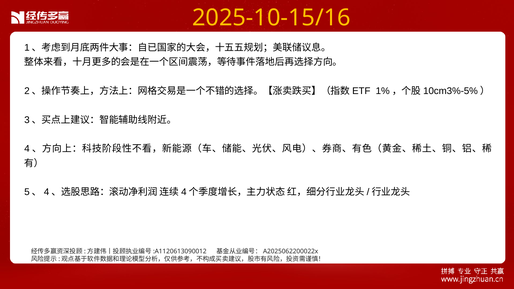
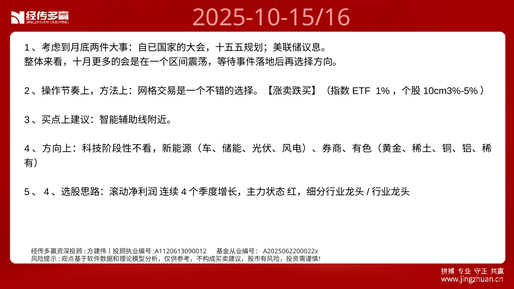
2025-10-15/16 colour: yellow -> pink
